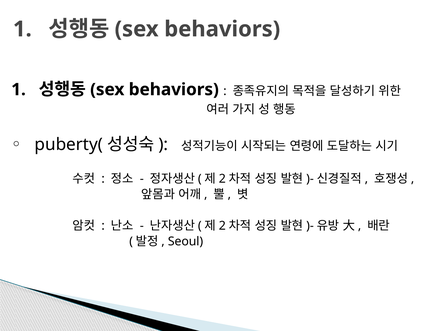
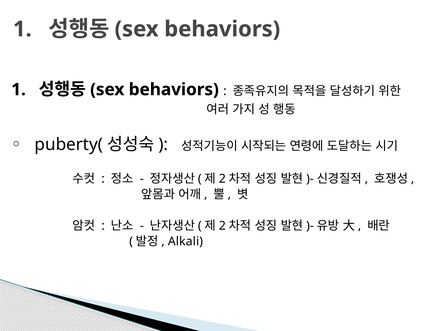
Seoul: Seoul -> Alkali
